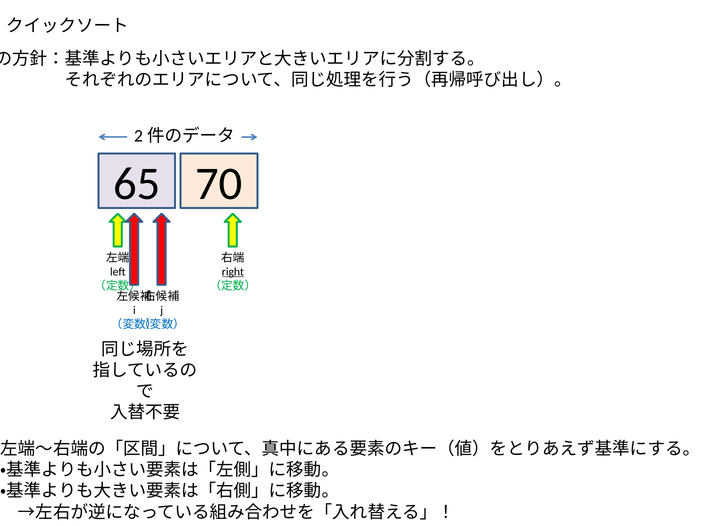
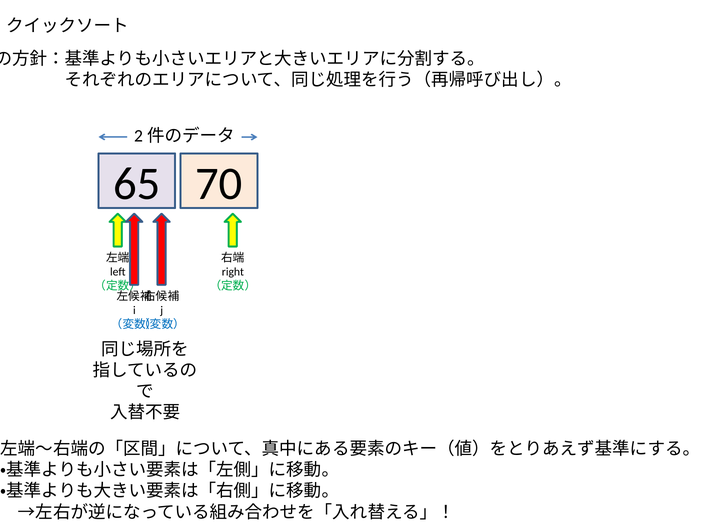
right underline: present -> none
